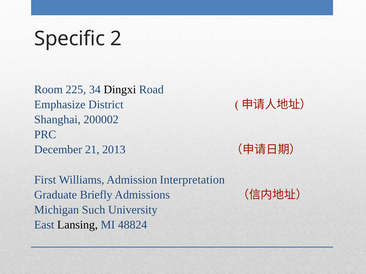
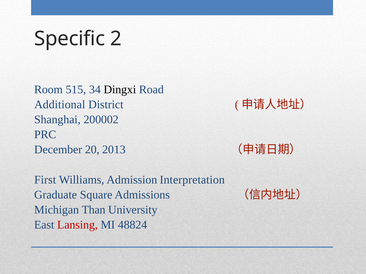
225: 225 -> 515
Emphasize: Emphasize -> Additional
21: 21 -> 20
Briefly: Briefly -> Square
Such: Such -> Than
Lansing colour: black -> red
